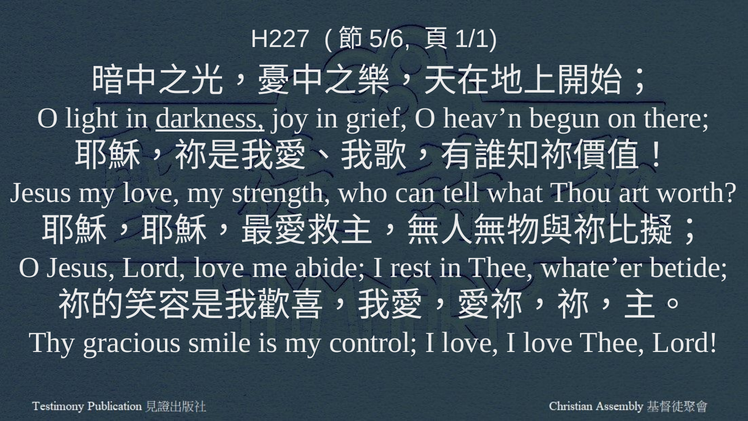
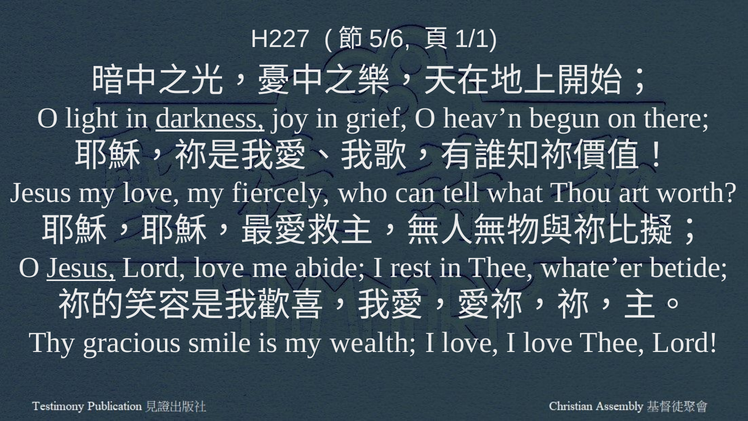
strength: strength -> fiercely
Jesus at (81, 268) underline: none -> present
control: control -> wealth
